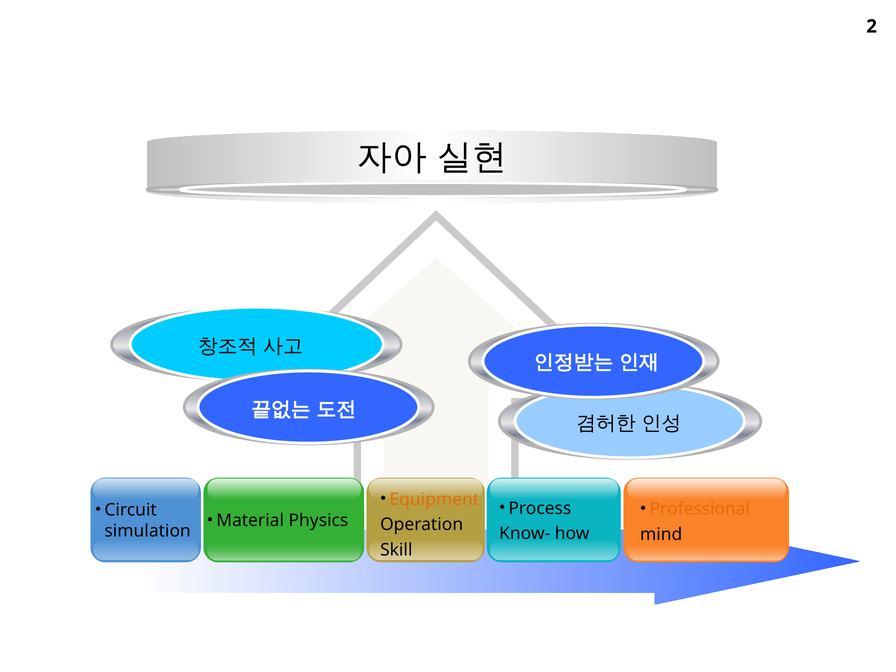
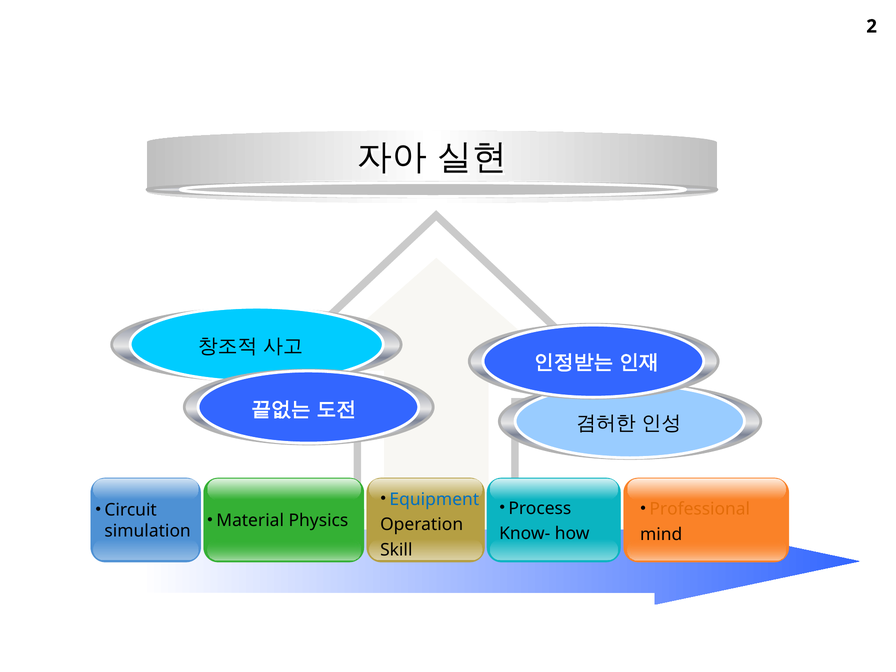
Equipment colour: orange -> blue
